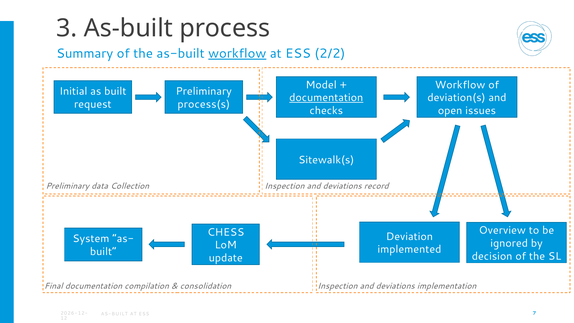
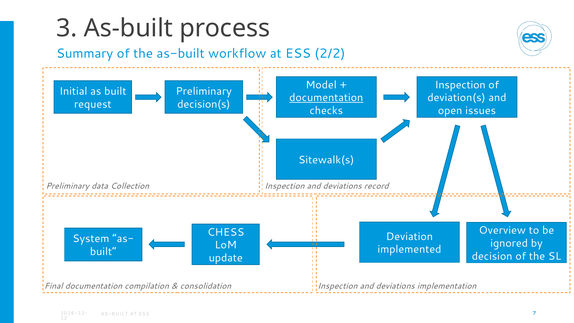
workflow at (237, 53) underline: present -> none
Workflow at (460, 85): Workflow -> Inspection
process(s: process(s -> decision(s
